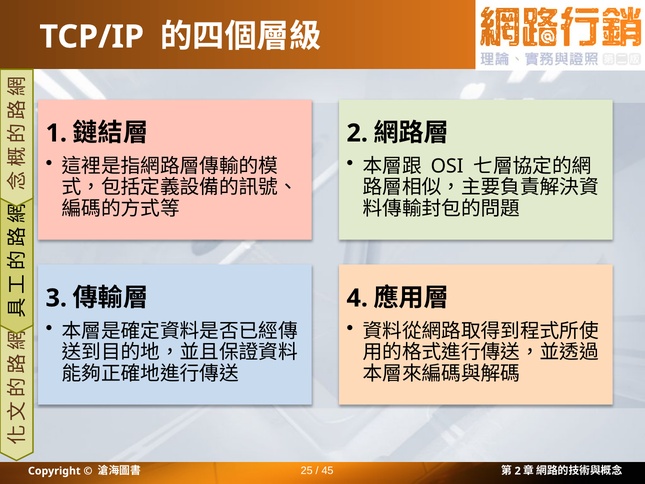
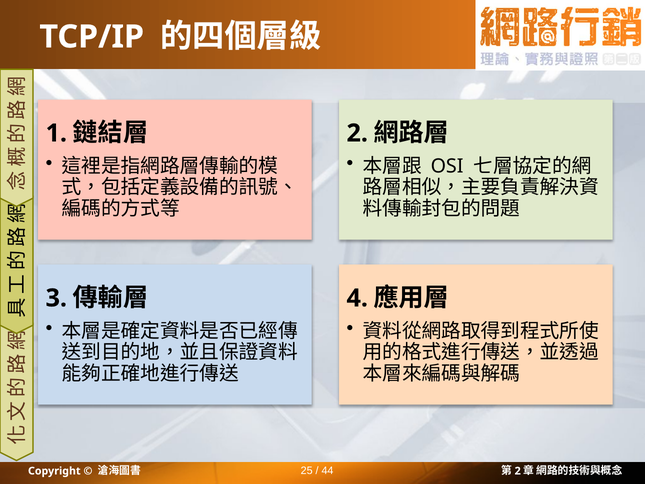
45: 45 -> 44
